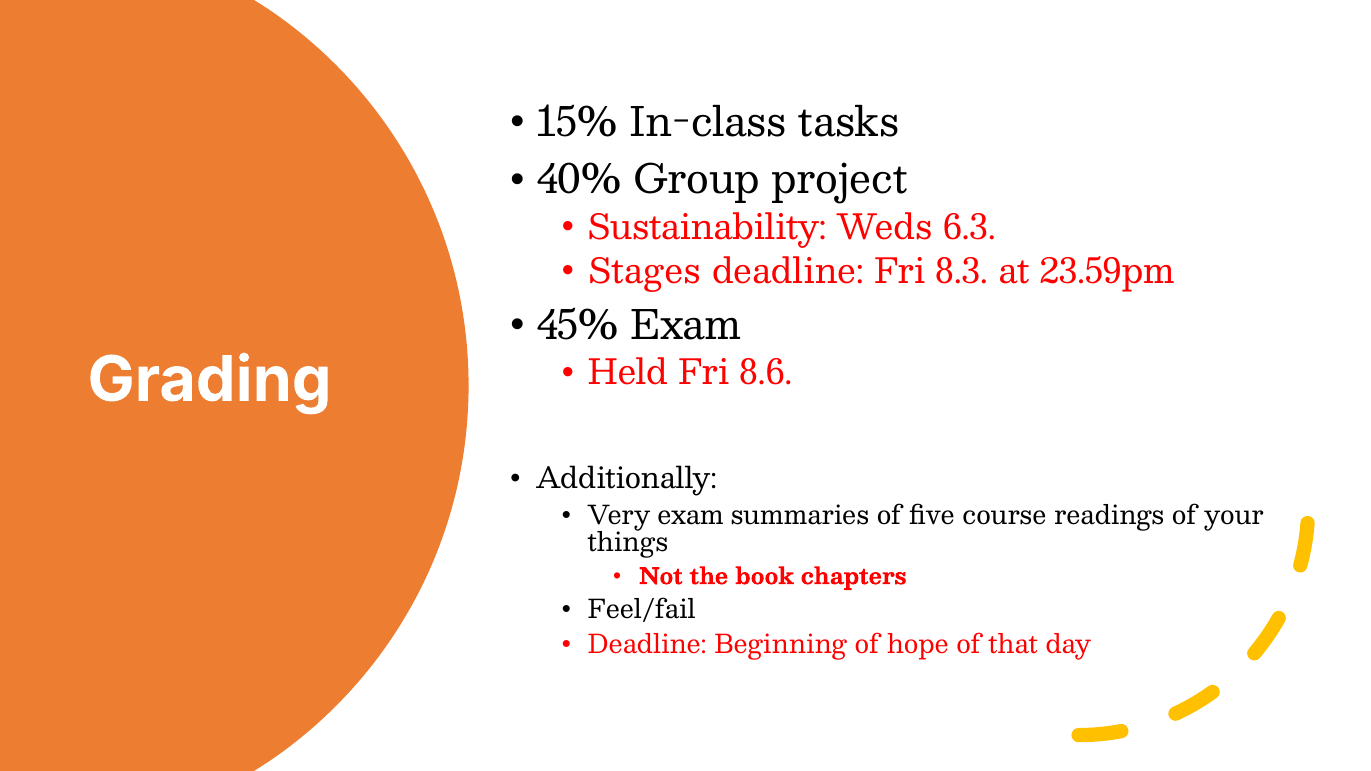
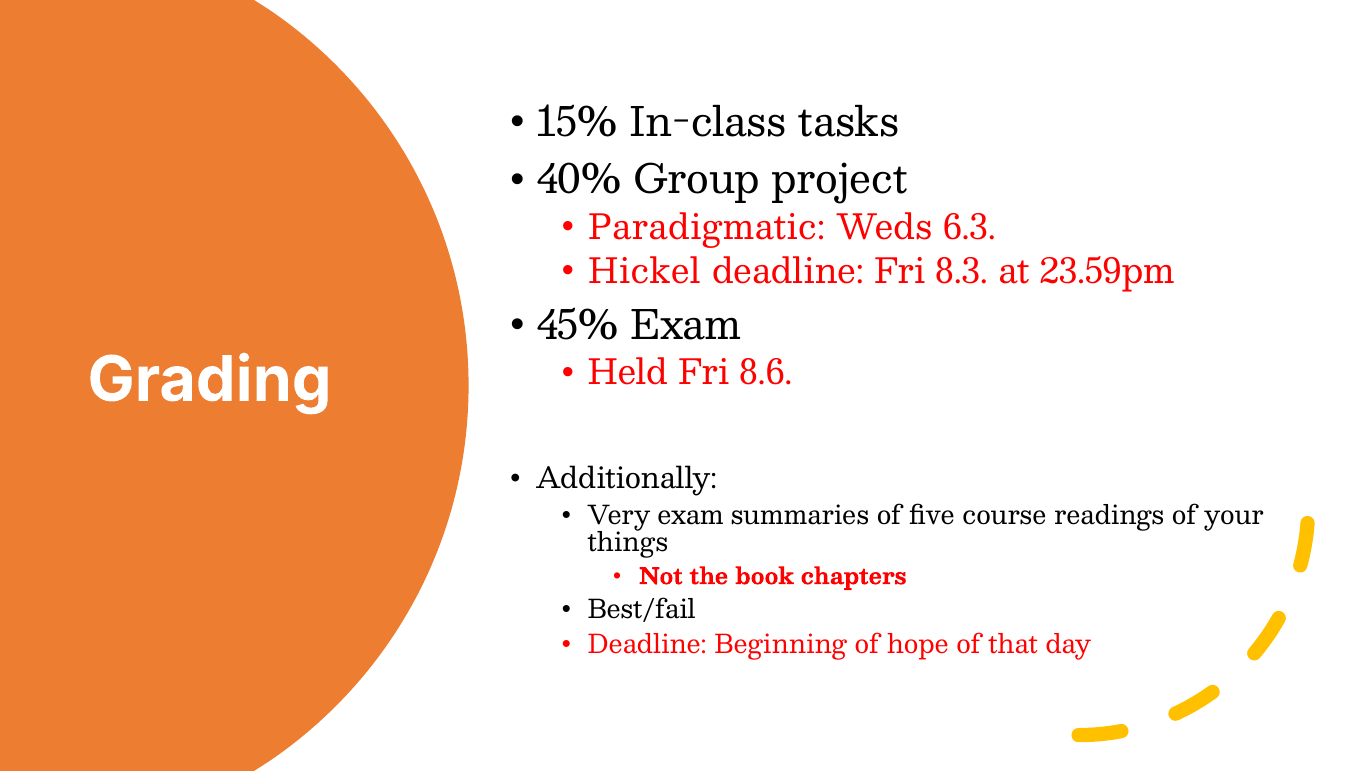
Sustainability: Sustainability -> Paradigmatic
Stages: Stages -> Hickel
Feel/fail: Feel/fail -> Best/fail
